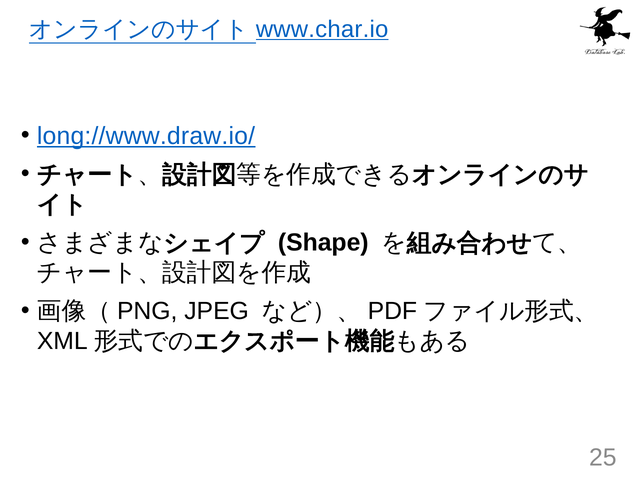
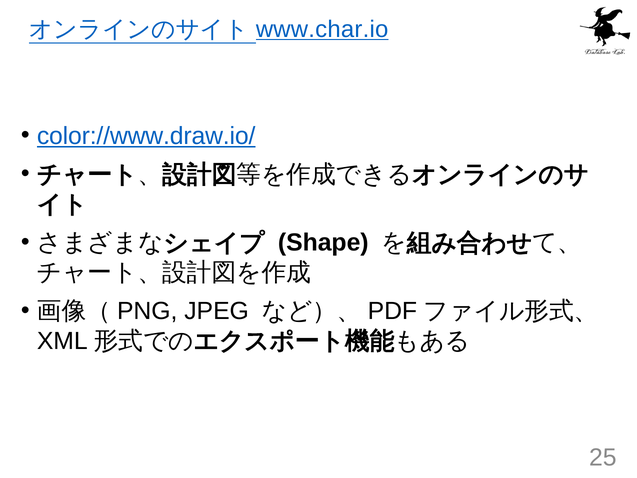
long://www.draw.io/: long://www.draw.io/ -> color://www.draw.io/
